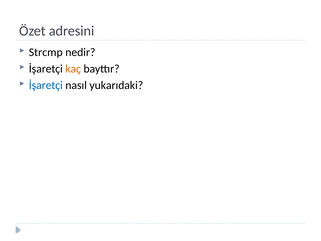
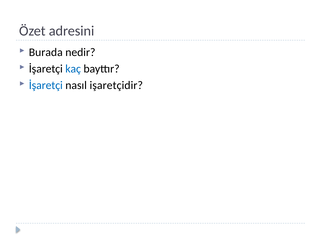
Strcmp: Strcmp -> Burada
kaç colour: orange -> blue
yukarıdaki: yukarıdaki -> işaretçidir
